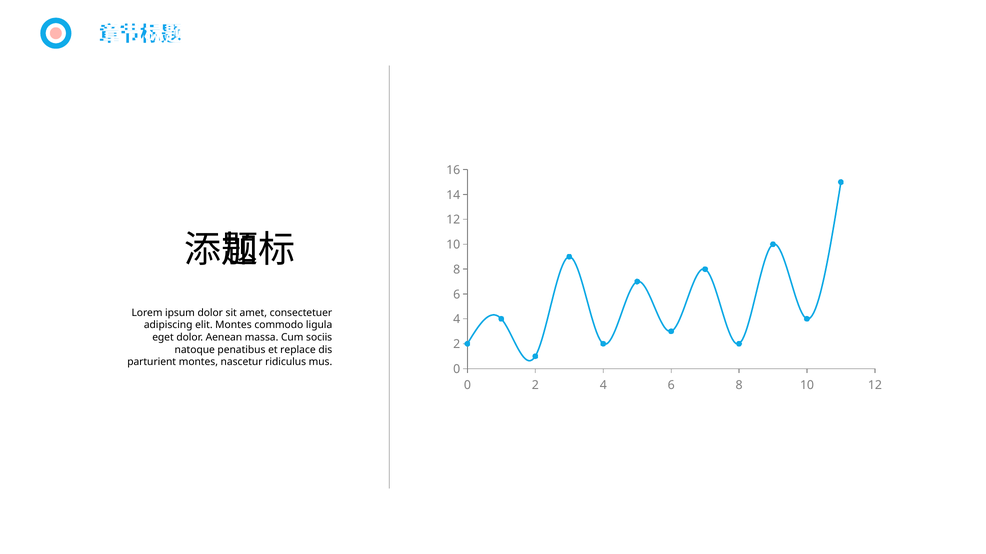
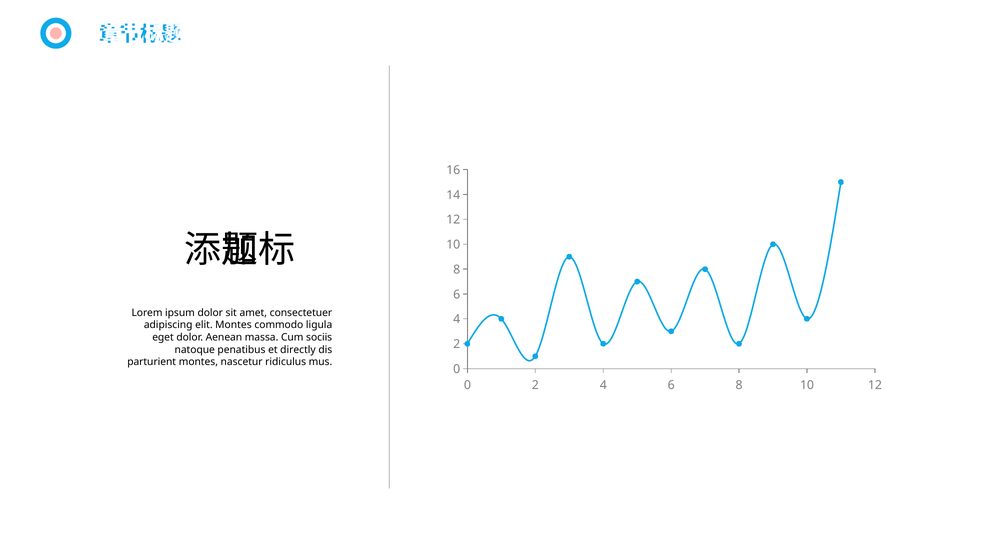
replace: replace -> directly
